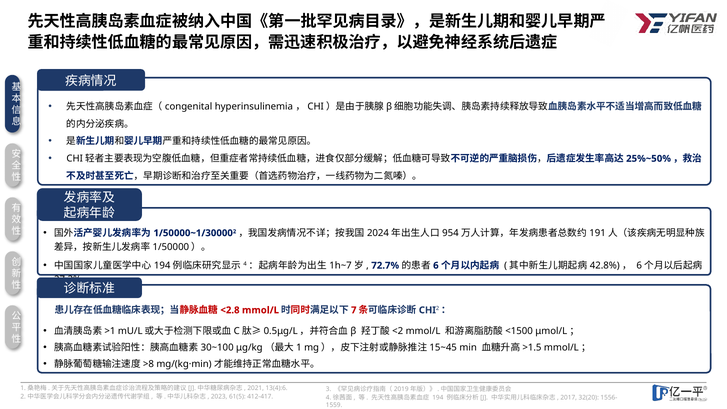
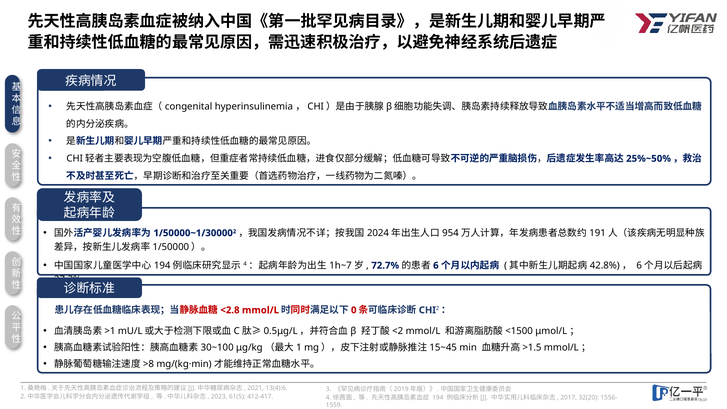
7: 7 -> 0
